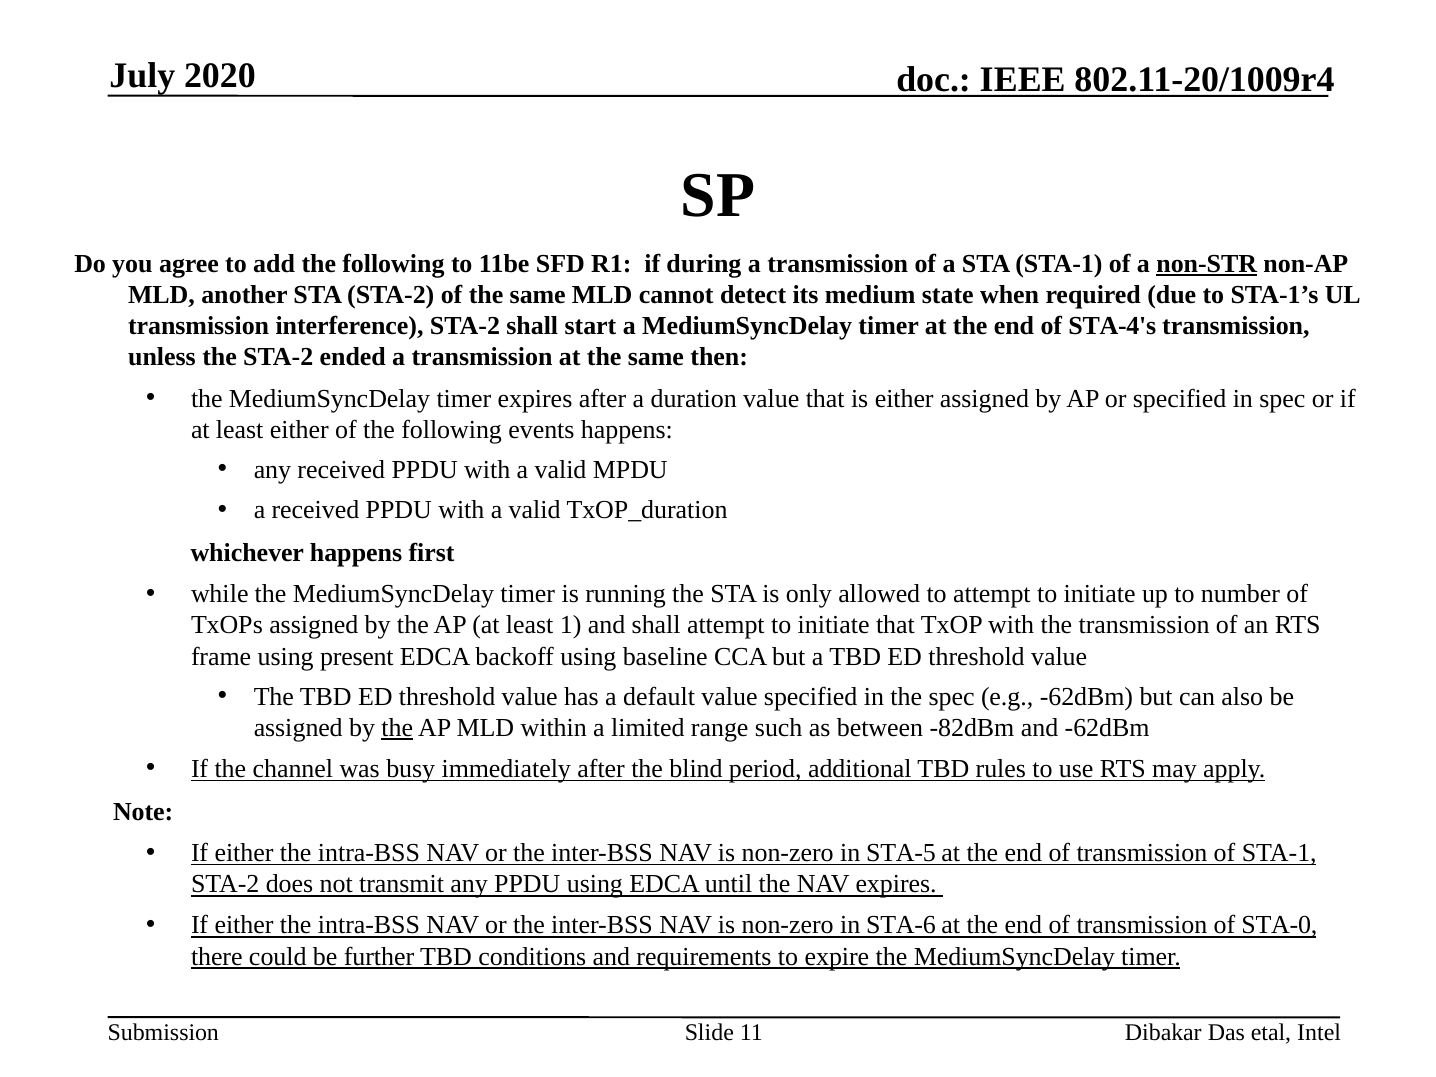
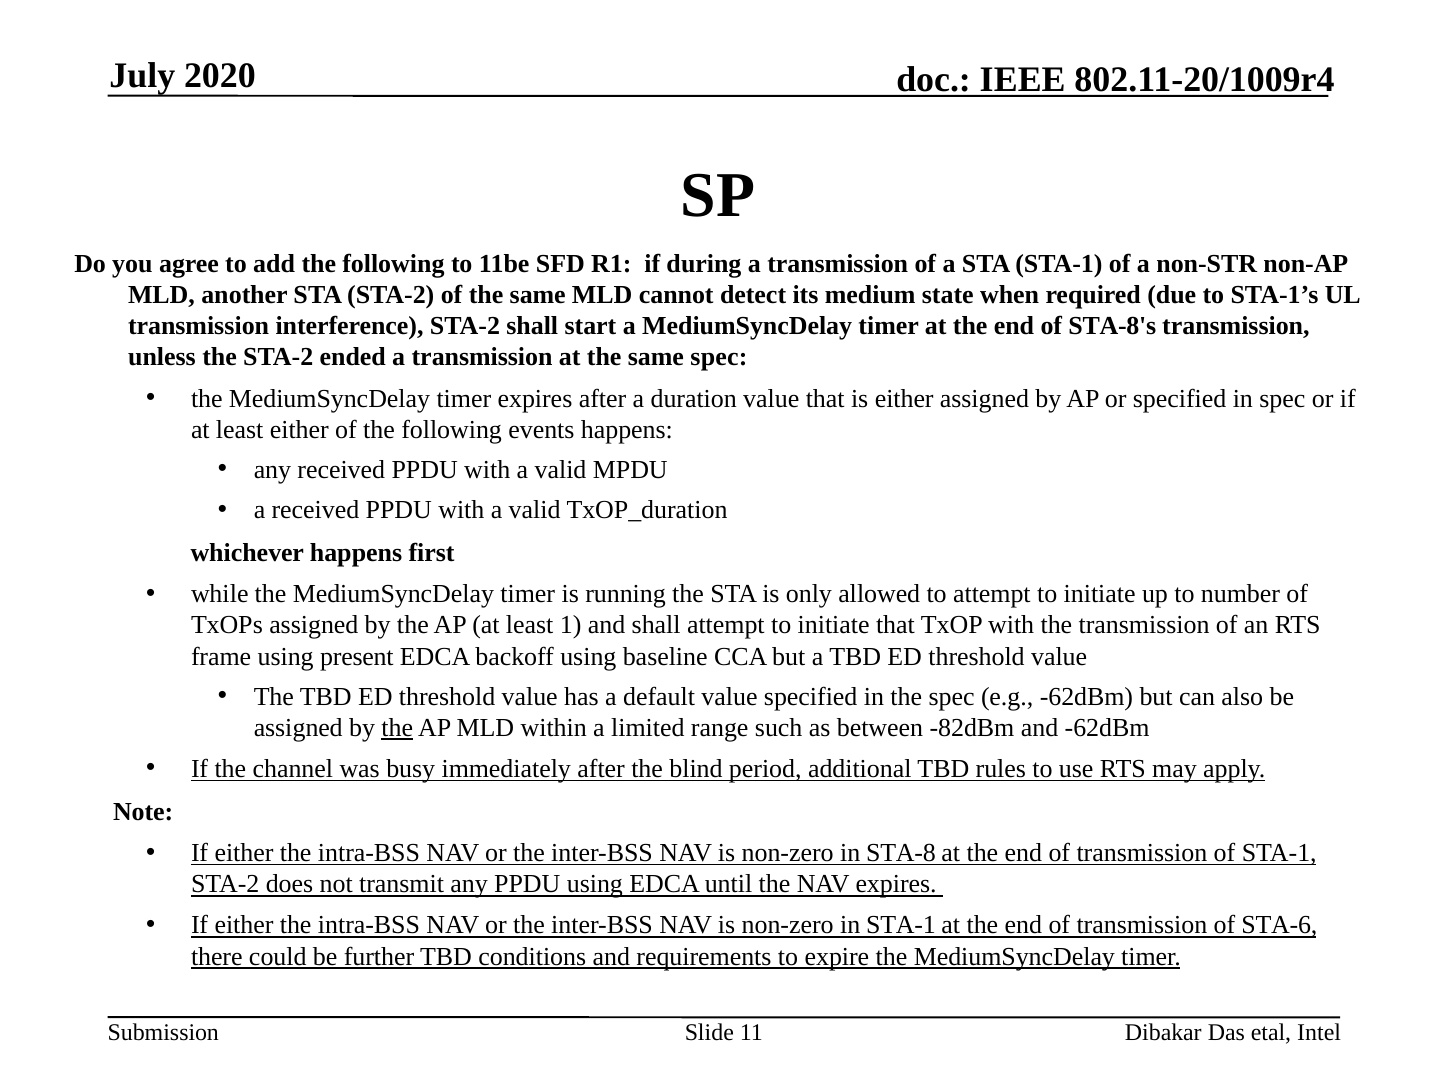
non-STR underline: present -> none
STA-4's: STA-4's -> STA-8's
same then: then -> spec
STA-5: STA-5 -> STA-8
in STA-6: STA-6 -> STA-1
STA-0: STA-0 -> STA-6
